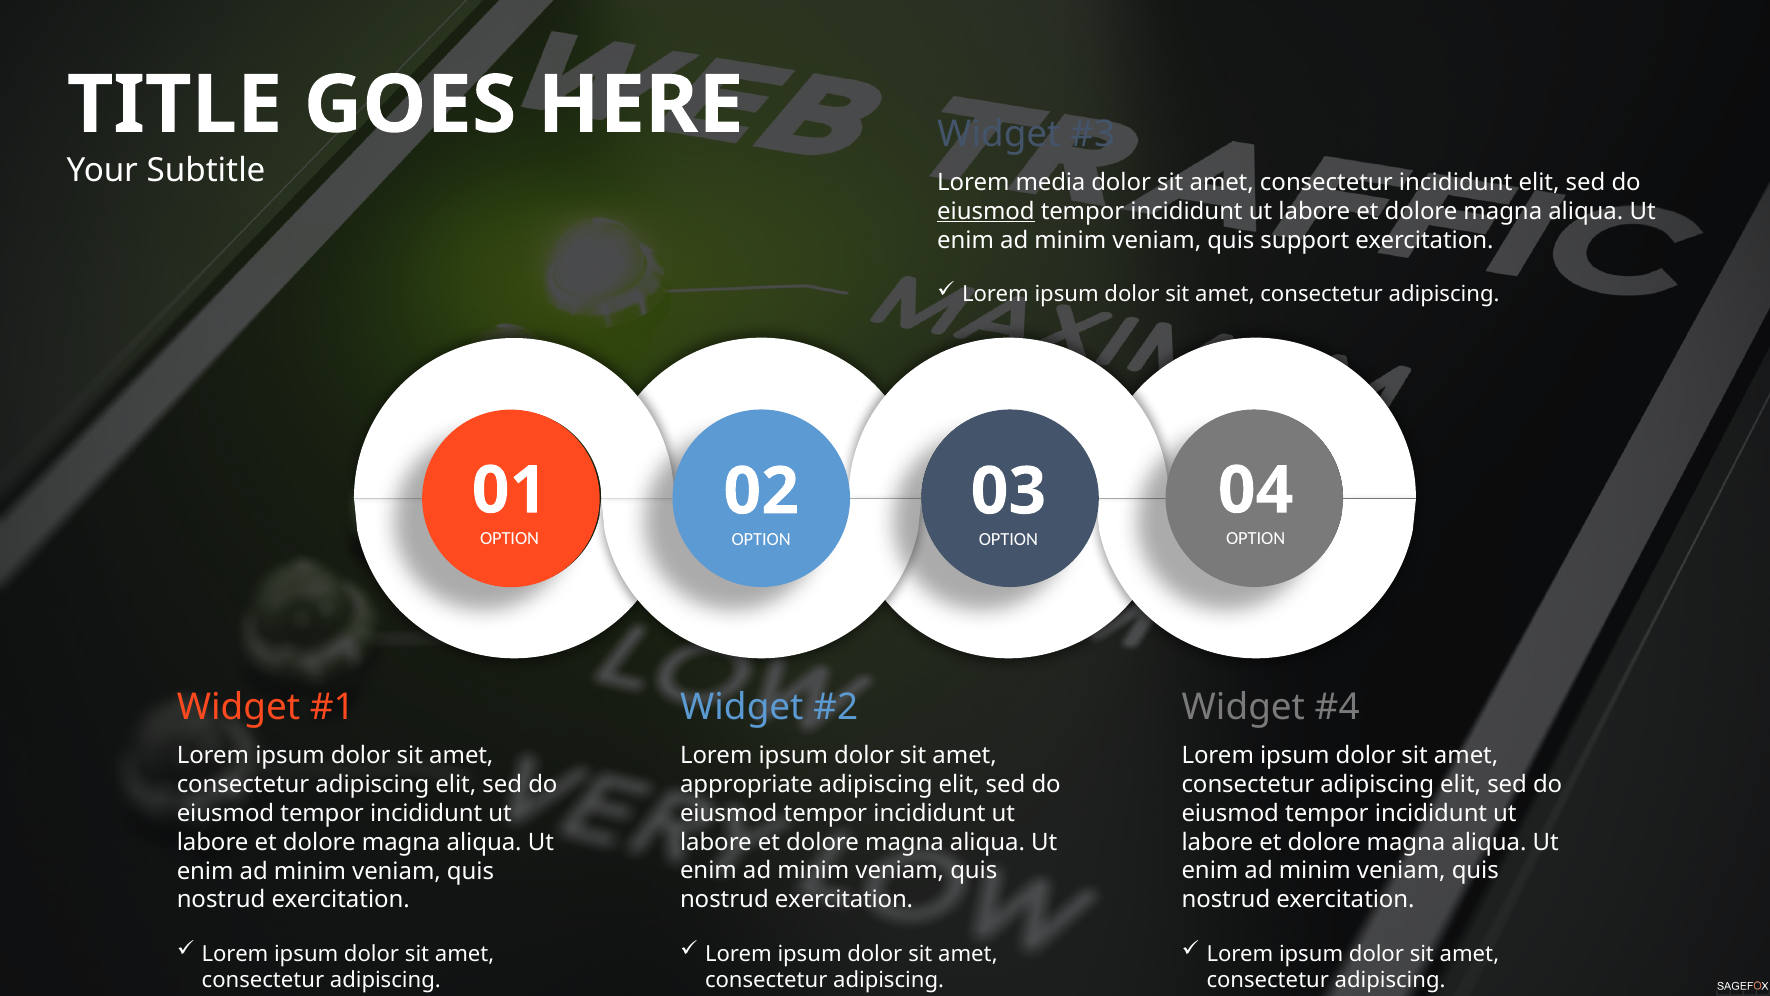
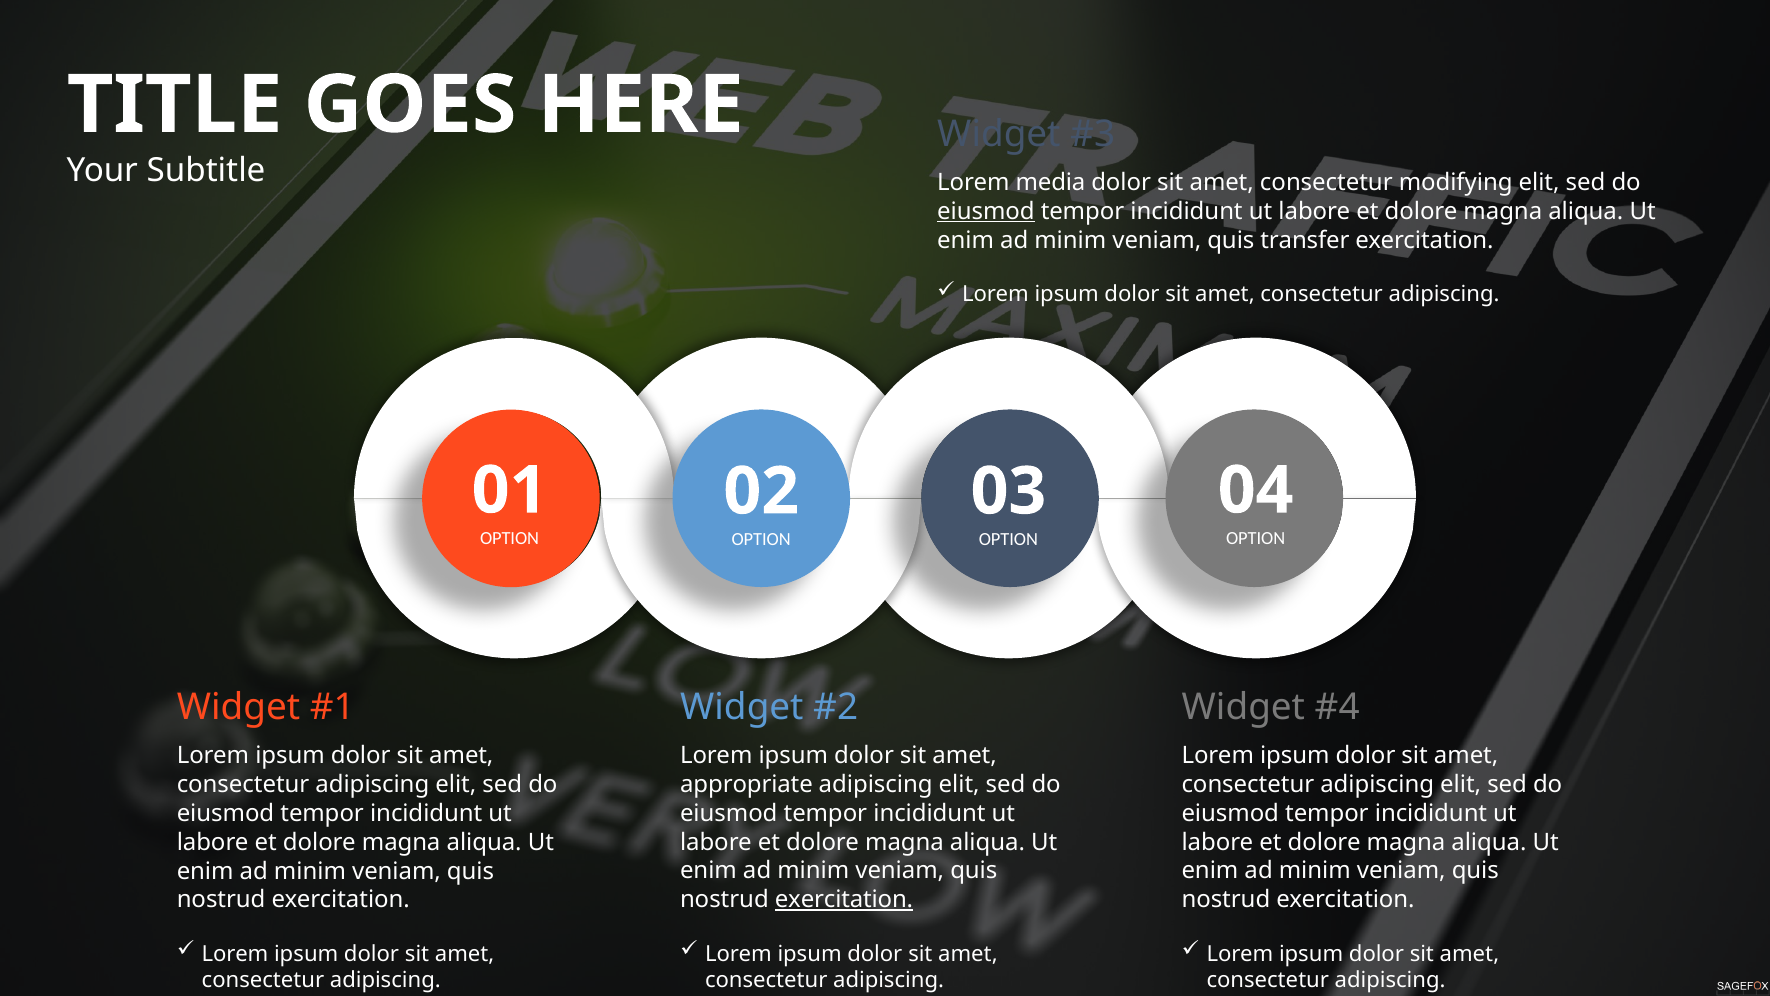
consectetur incididunt: incididunt -> modifying
support: support -> transfer
exercitation at (844, 899) underline: none -> present
